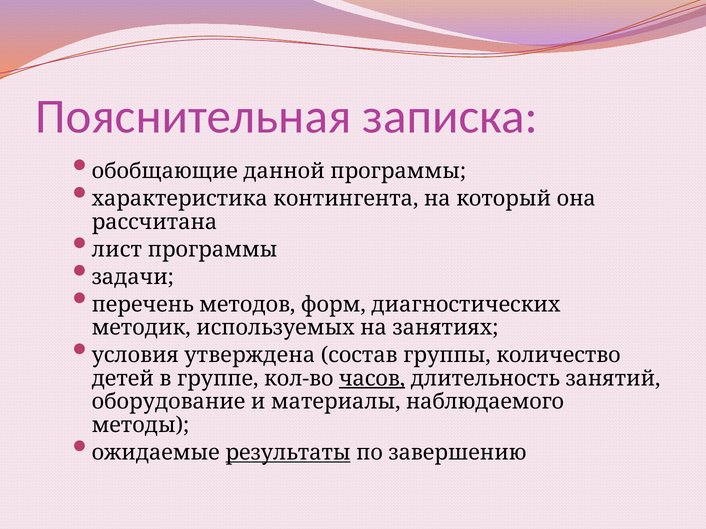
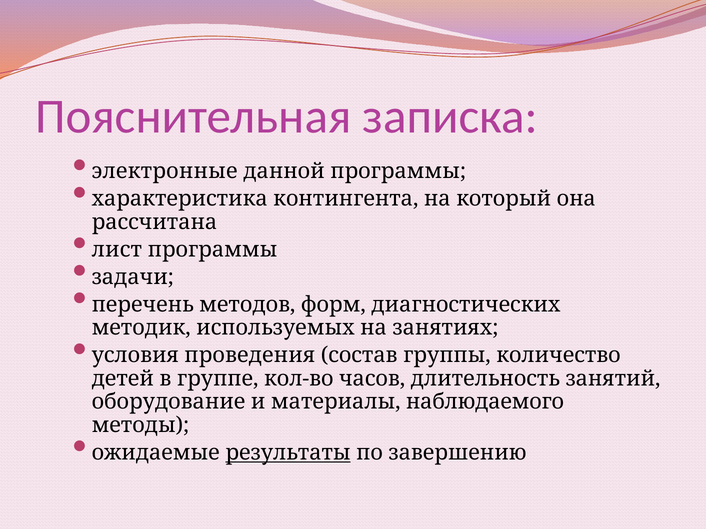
обобщающие: обобщающие -> электронные
утверждена: утверждена -> проведения
часов underline: present -> none
